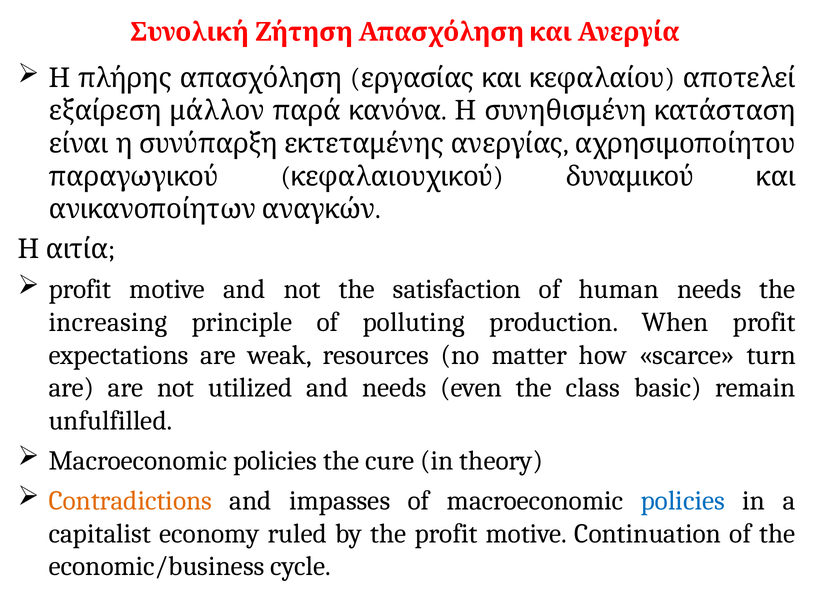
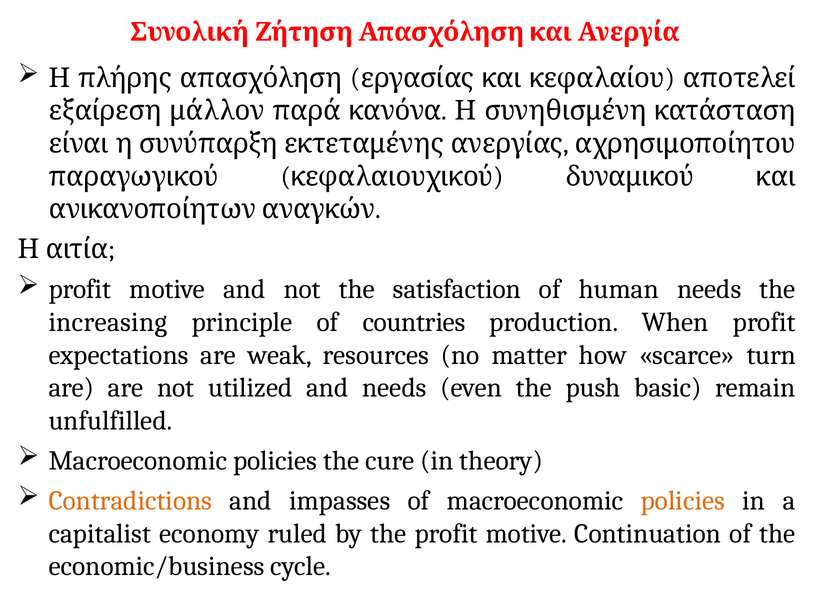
polluting: polluting -> countries
class: class -> push
policies at (683, 501) colour: blue -> orange
